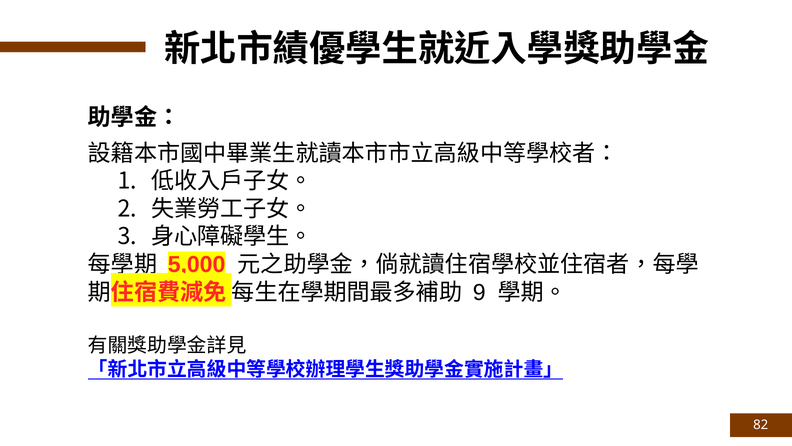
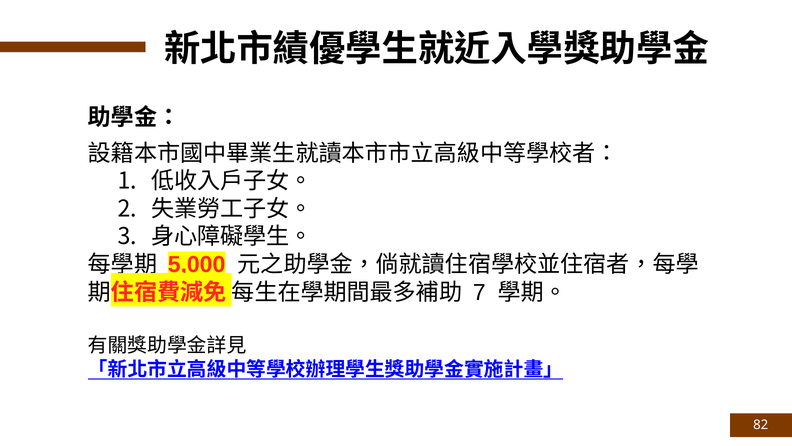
9: 9 -> 7
